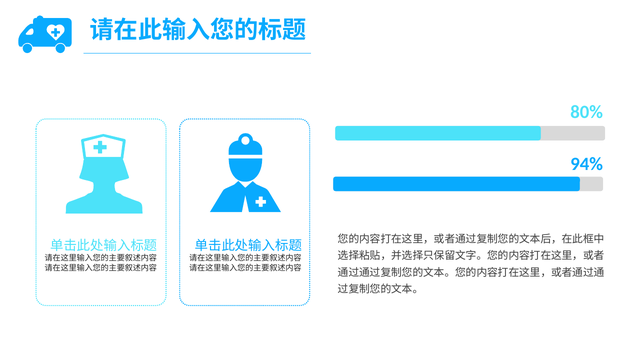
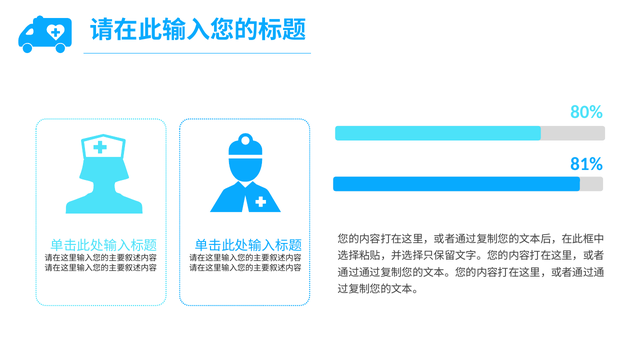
94%: 94% -> 81%
